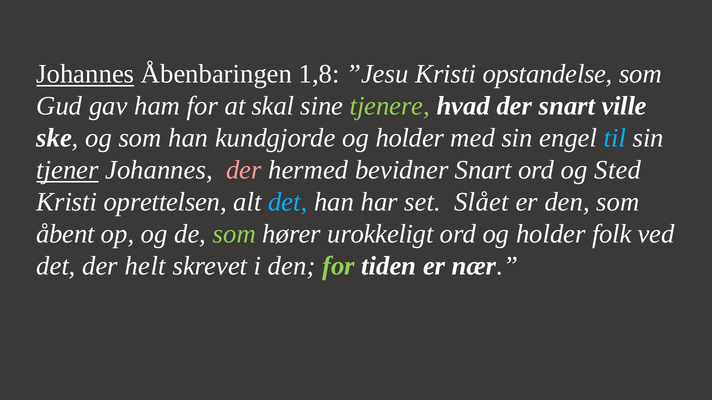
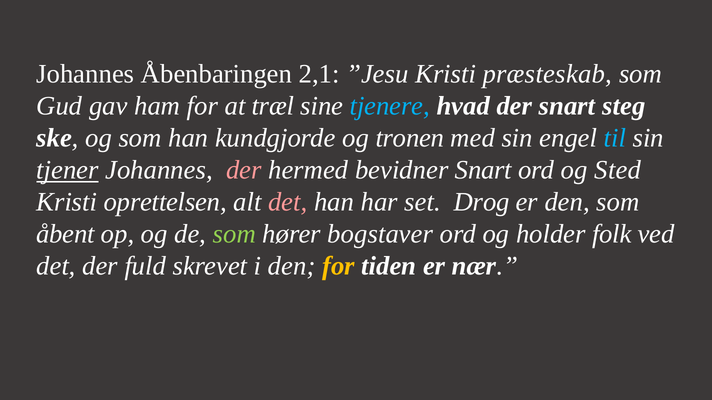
Johannes at (85, 74) underline: present -> none
1,8: 1,8 -> 2,1
opstandelse: opstandelse -> præsteskab
skal: skal -> træl
tjenere colour: light green -> light blue
ville: ville -> steg
kundgjorde og holder: holder -> tronen
det at (288, 202) colour: light blue -> pink
Slået: Slået -> Drog
urokkeligt: urokkeligt -> bogstaver
helt: helt -> fuld
for at (339, 266) colour: light green -> yellow
